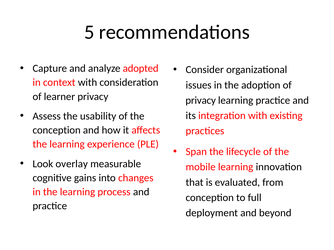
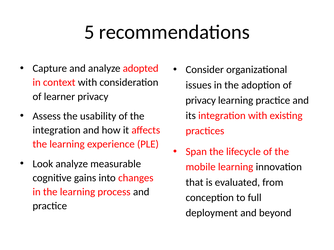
conception at (57, 130): conception -> integration
Look overlay: overlay -> analyze
